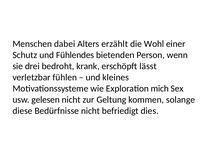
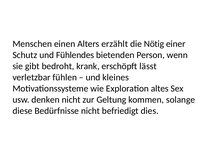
dabei: dabei -> einen
Wohl: Wohl -> Nötig
drei: drei -> gibt
mich: mich -> altes
gelesen: gelesen -> denken
